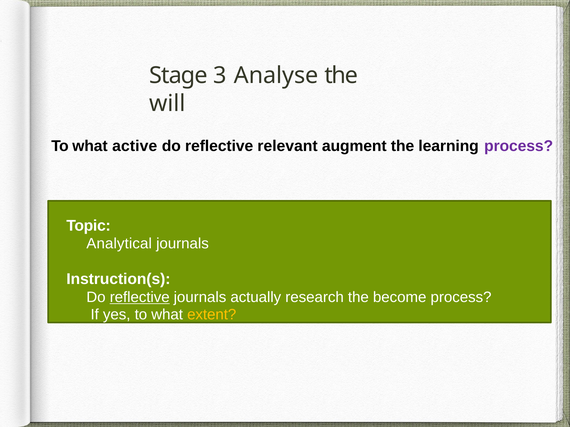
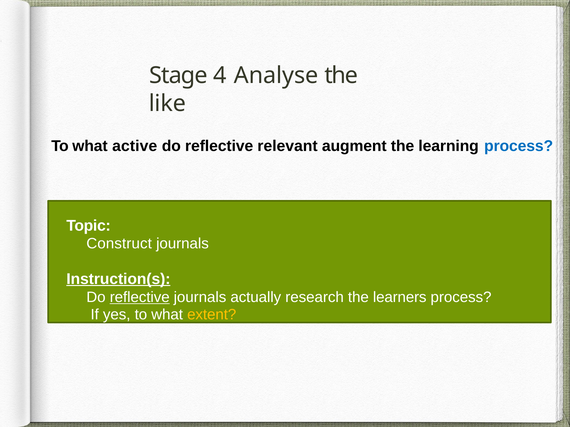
3: 3 -> 4
will: will -> like
process at (519, 146) colour: purple -> blue
Analytical: Analytical -> Construct
Instruction(s underline: none -> present
become: become -> learners
